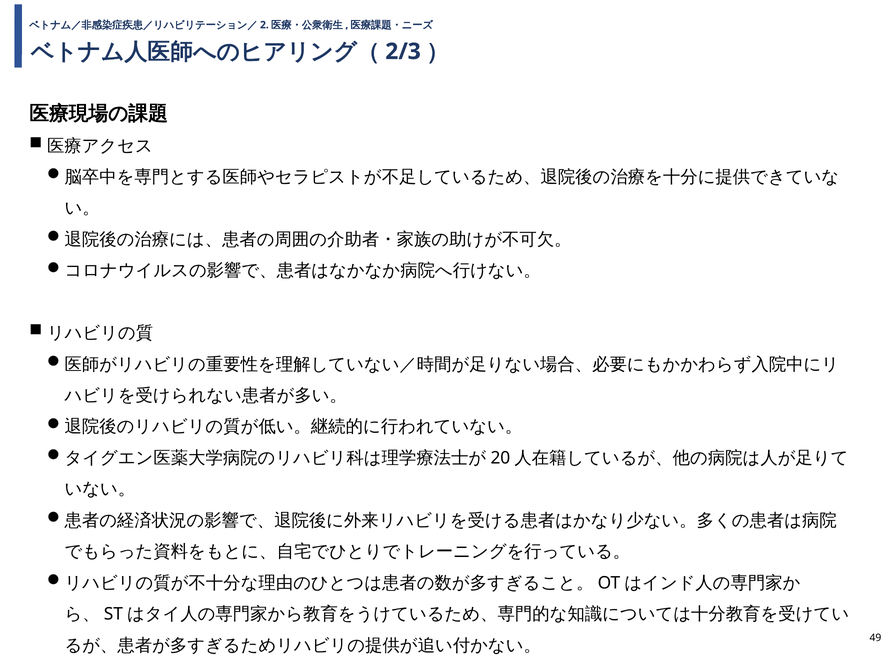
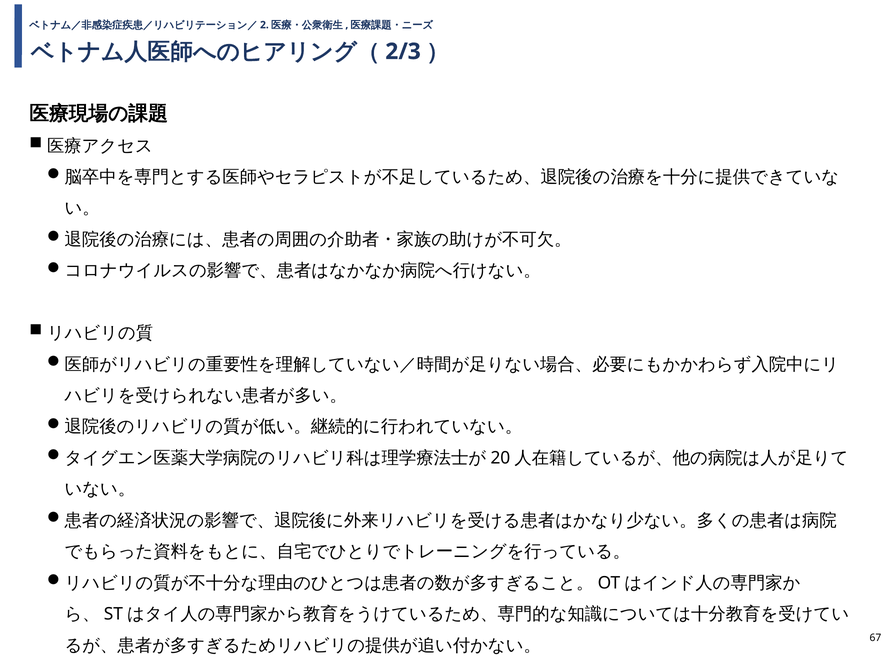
49: 49 -> 67
